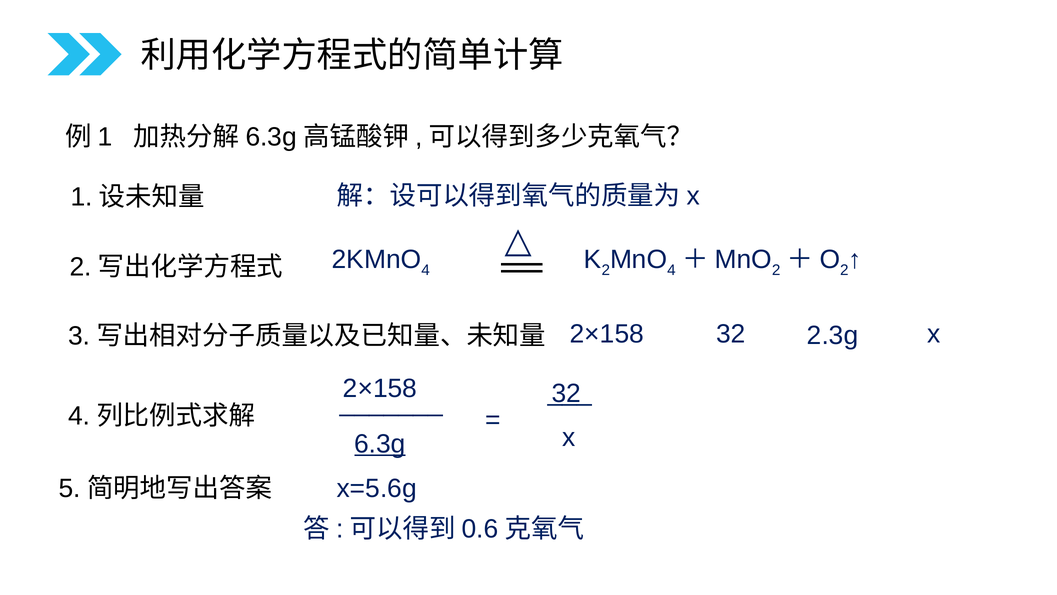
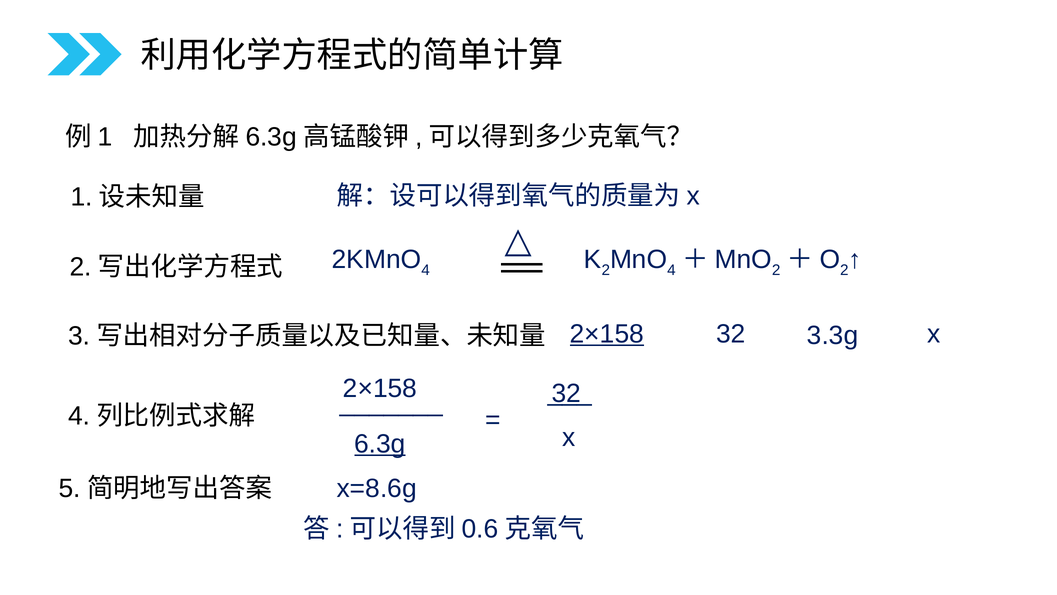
2×158 at (607, 334) underline: none -> present
2.3g: 2.3g -> 3.3g
x=5.6g: x=5.6g -> x=8.6g
